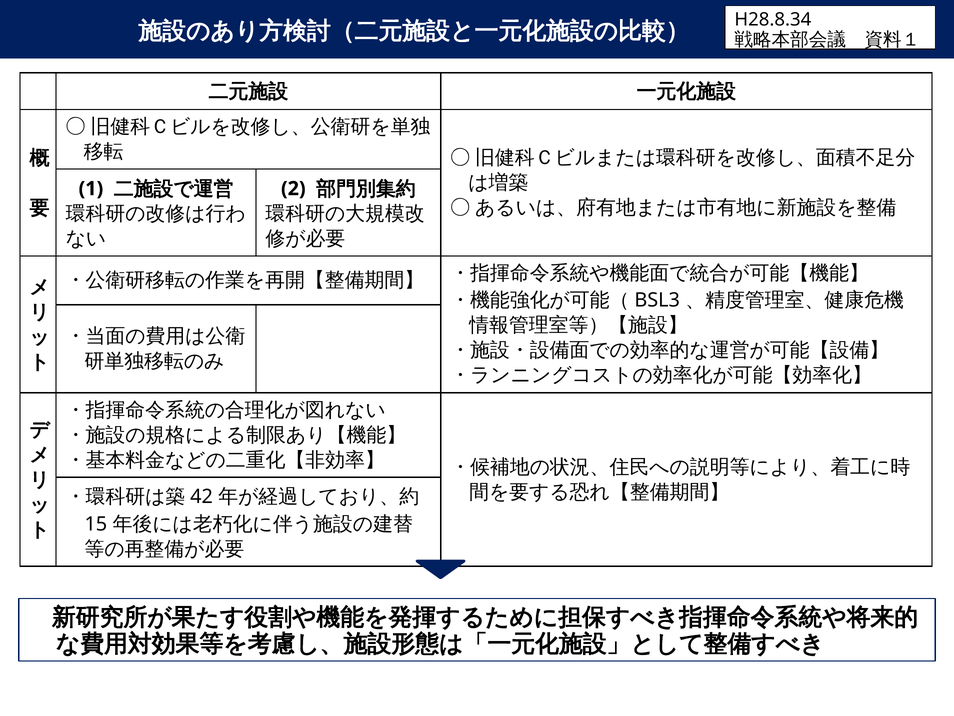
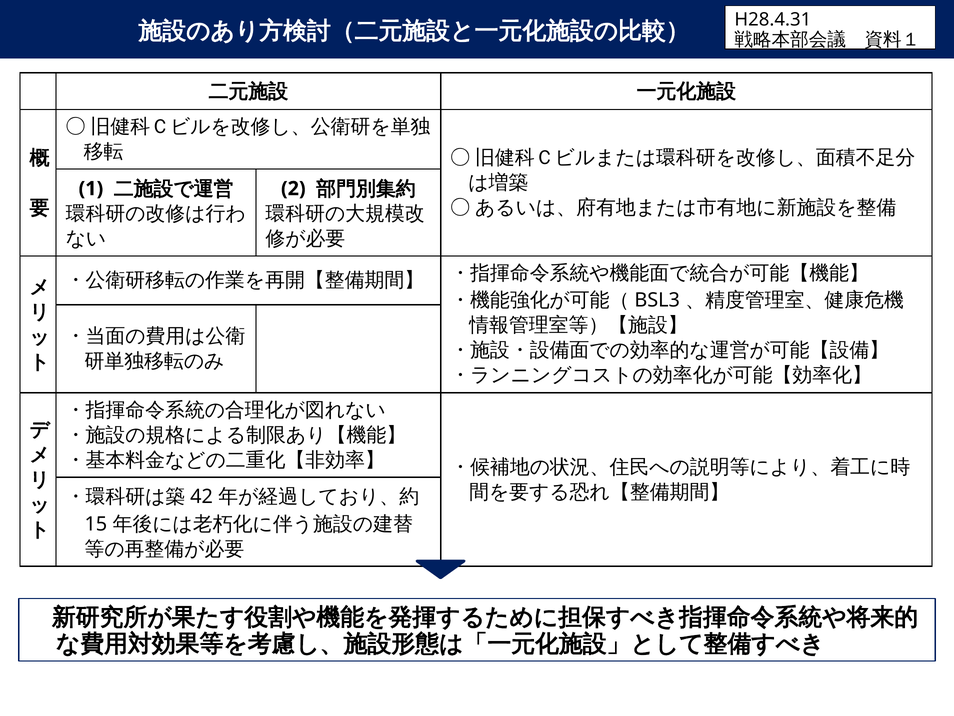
H28.8.34: H28.8.34 -> H28.4.31
